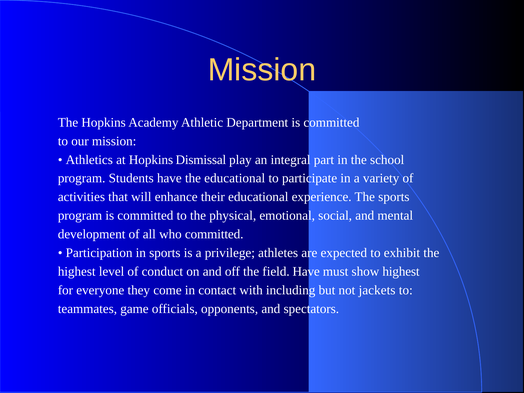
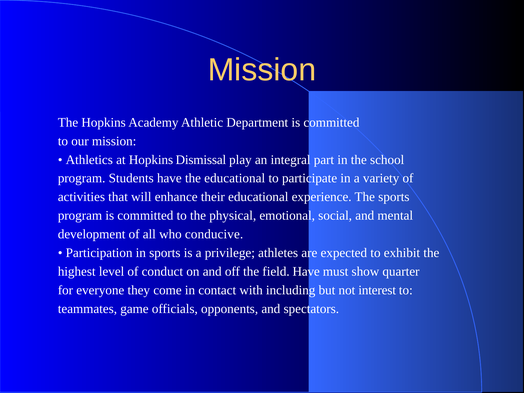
who committed: committed -> conducive
show highest: highest -> quarter
jackets: jackets -> interest
